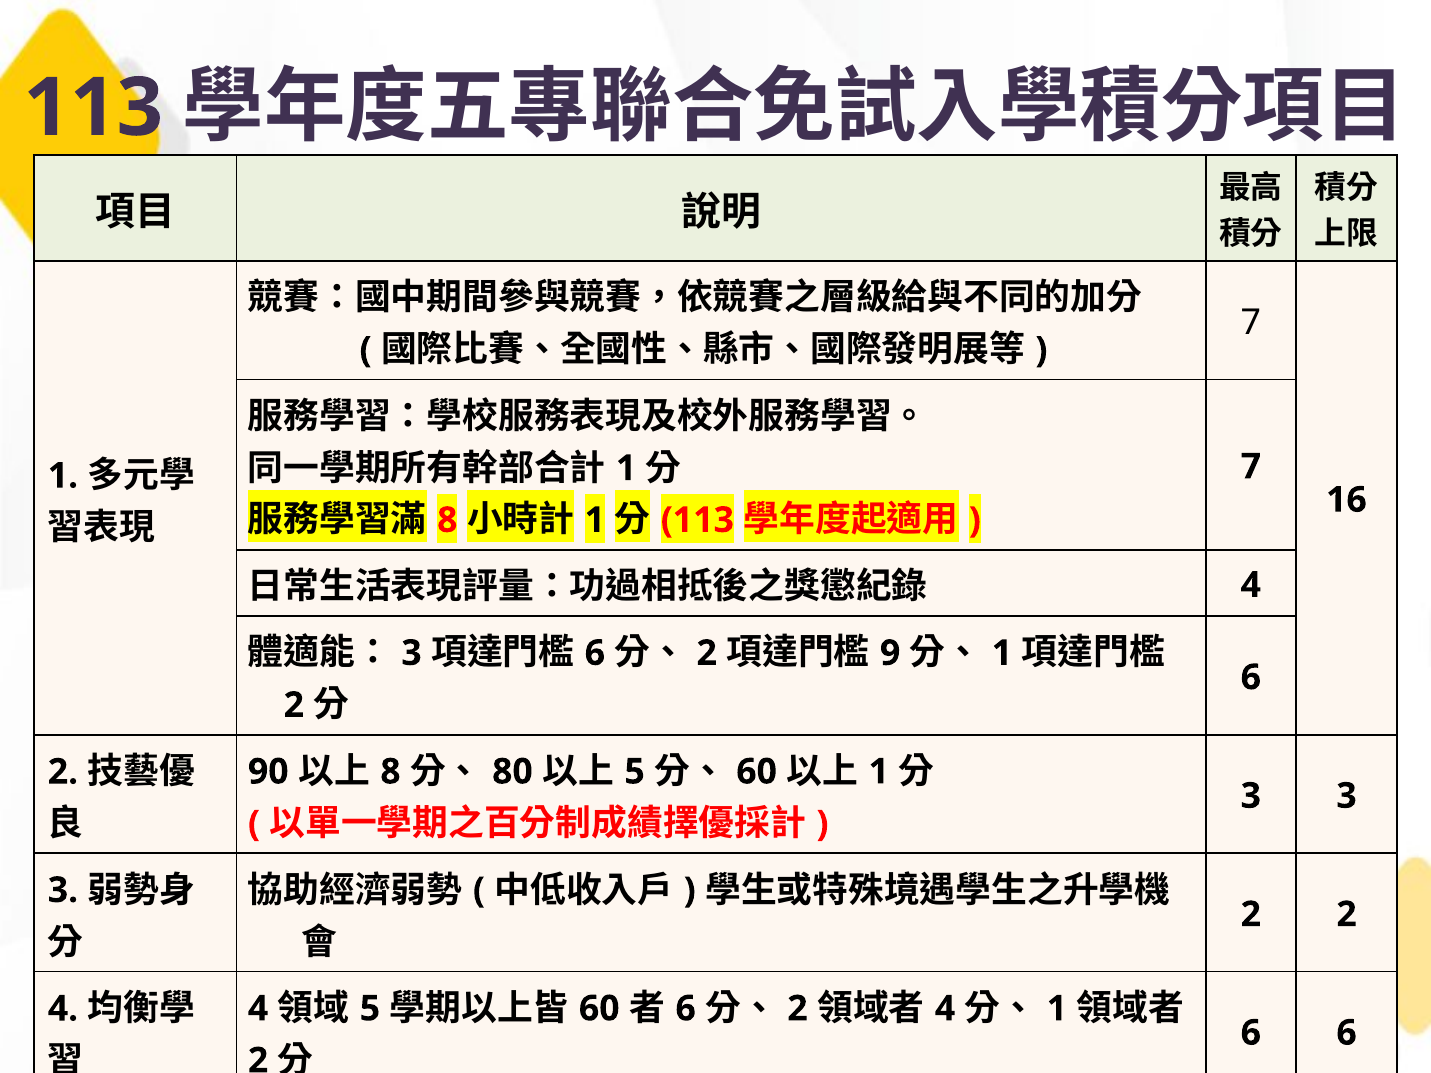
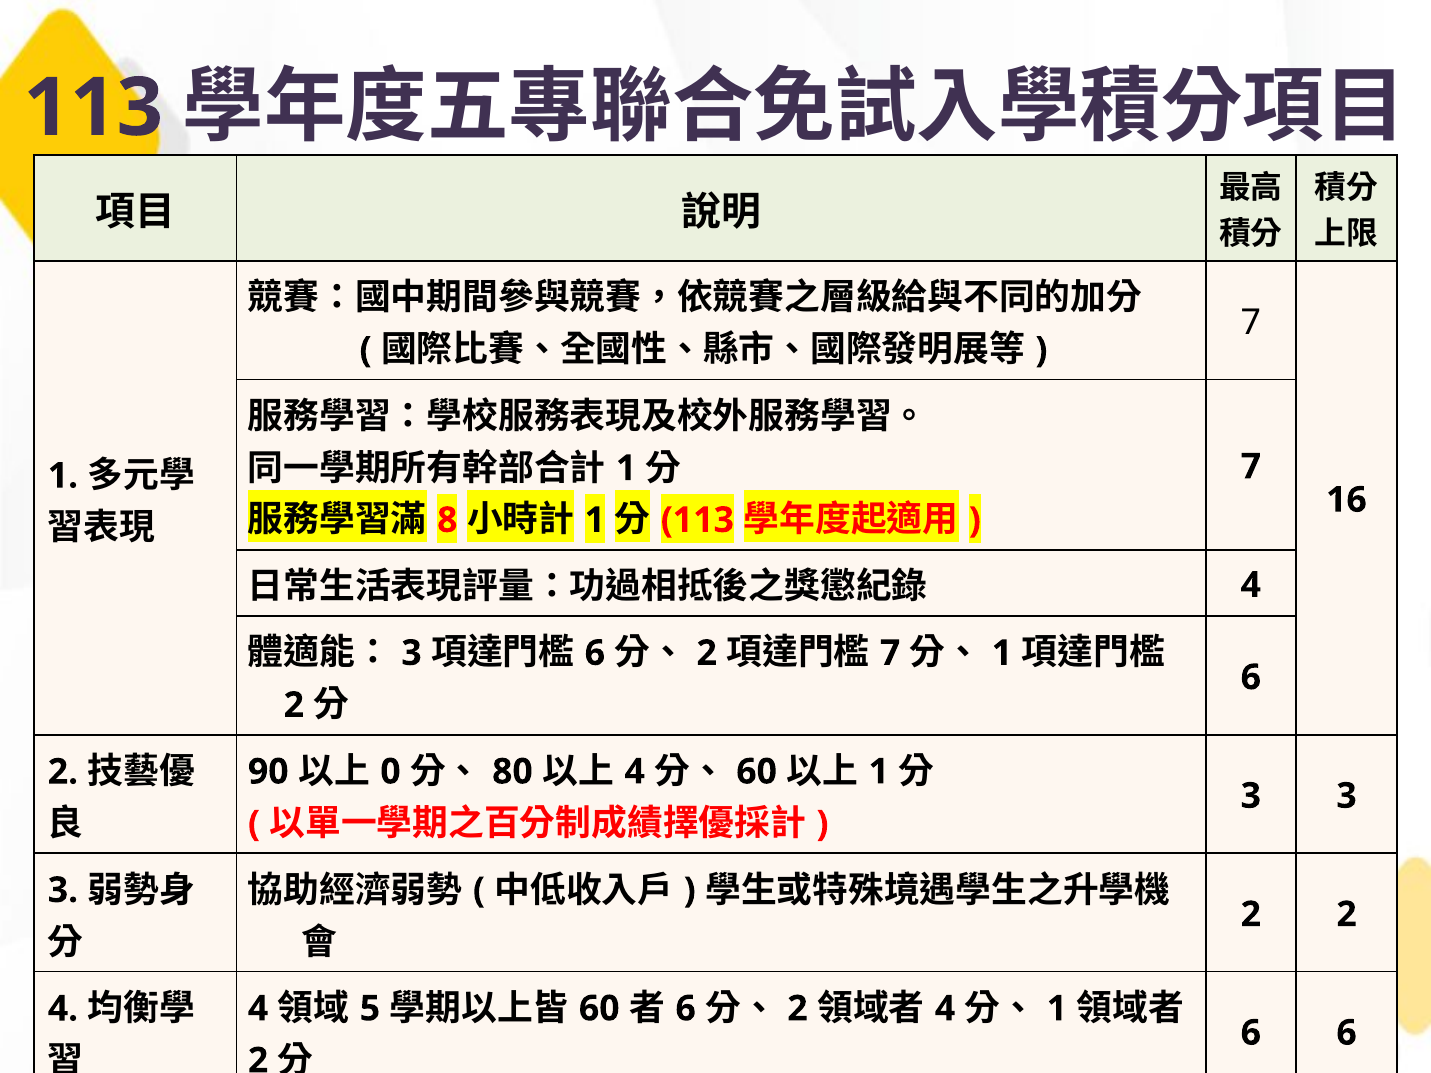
9 at (890, 653): 9 -> 7
8 at (390, 772): 8 -> 0
5 at (635, 772): 5 -> 4
